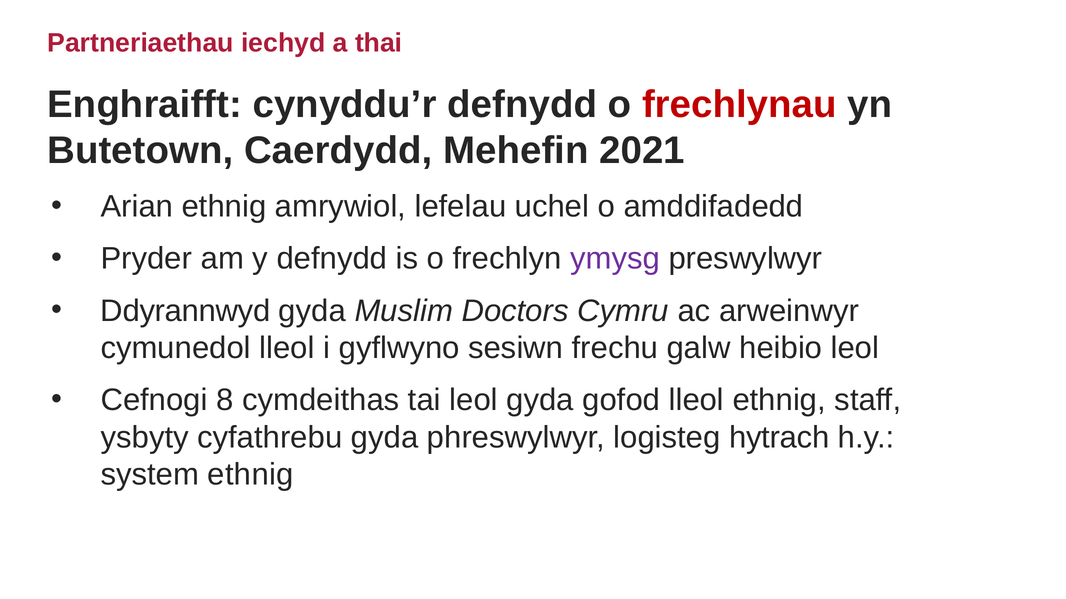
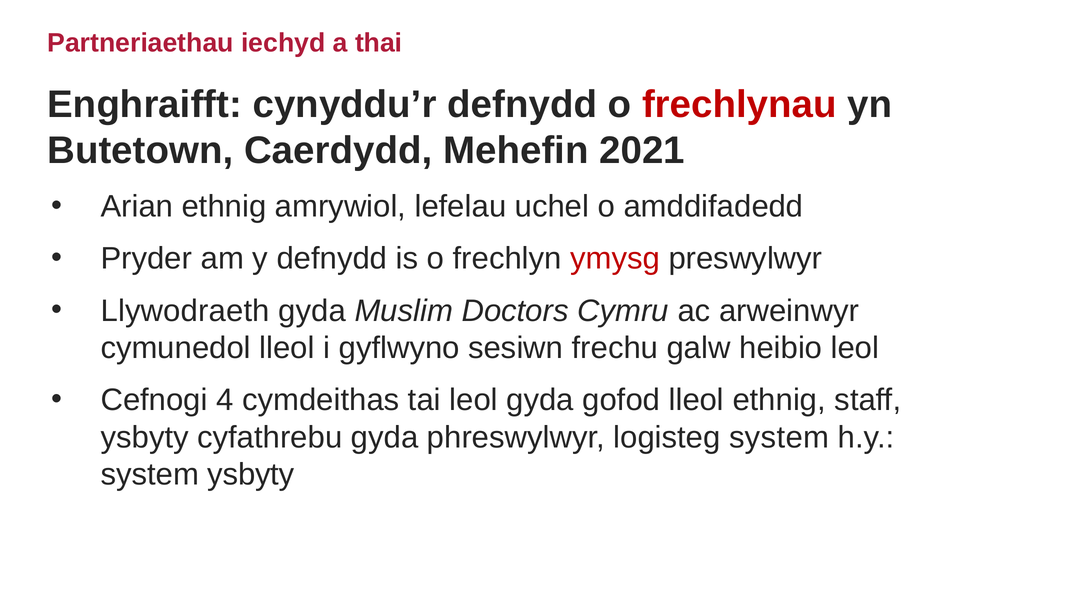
ymysg colour: purple -> red
Ddyrannwyd: Ddyrannwyd -> Llywodraeth
8: 8 -> 4
logisteg hytrach: hytrach -> system
system ethnig: ethnig -> ysbyty
